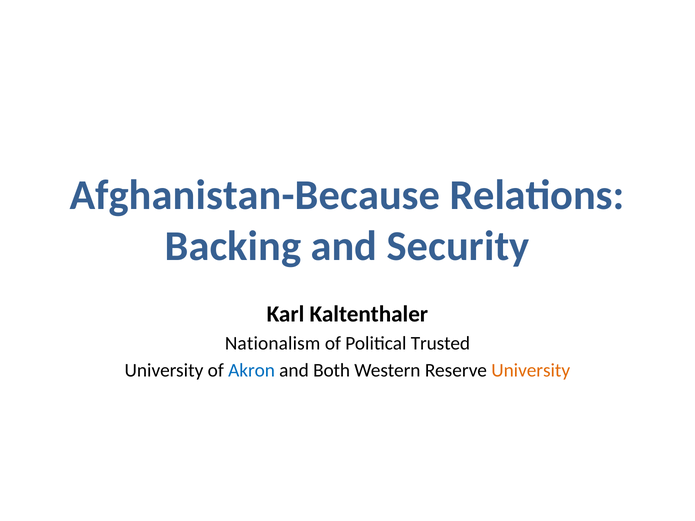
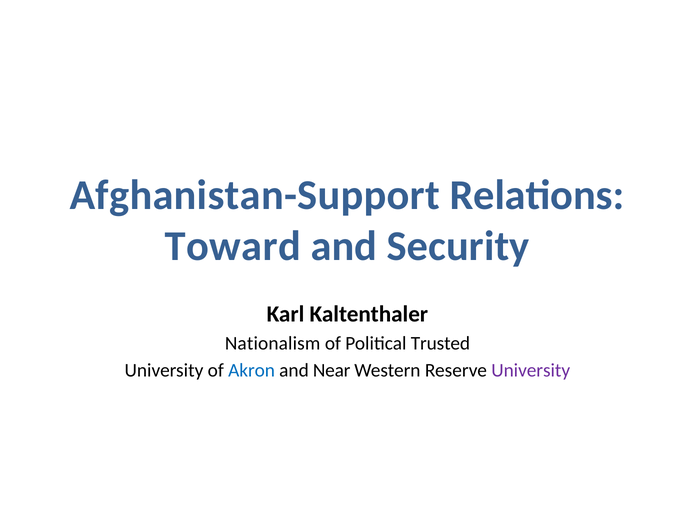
Afghanistan-Because: Afghanistan-Because -> Afghanistan-Support
Backing: Backing -> Toward
Both: Both -> Near
University at (531, 371) colour: orange -> purple
